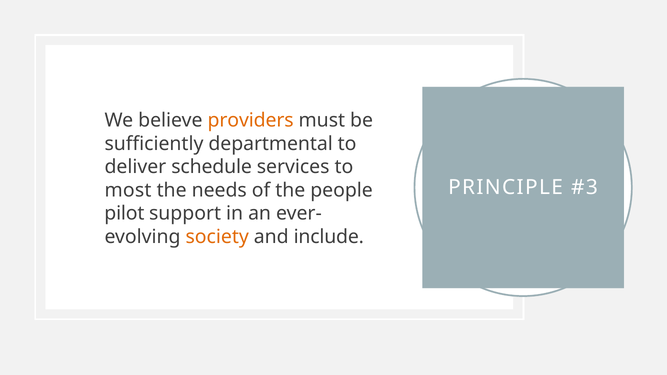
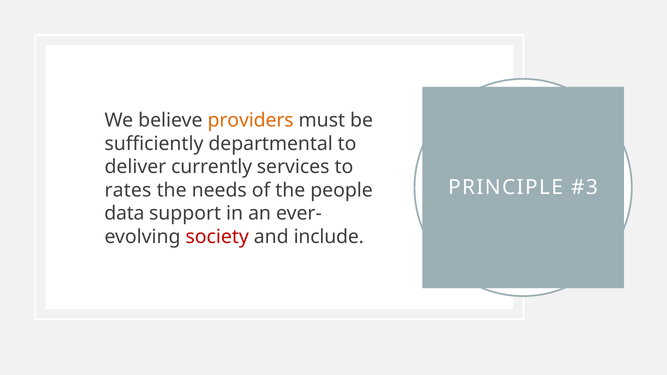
schedule: schedule -> currently
most: most -> rates
pilot: pilot -> data
society colour: orange -> red
